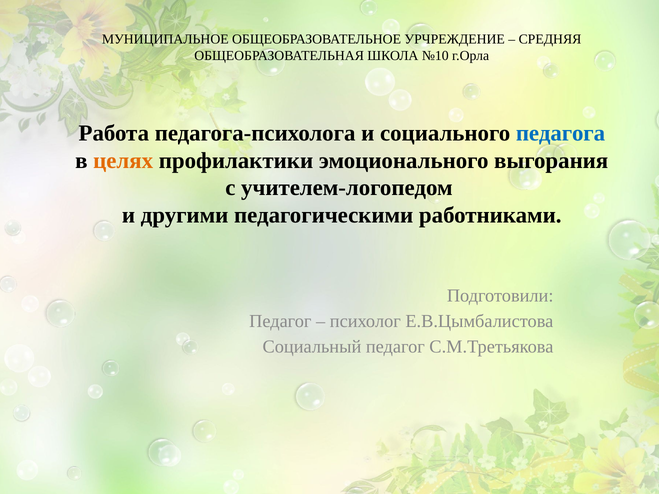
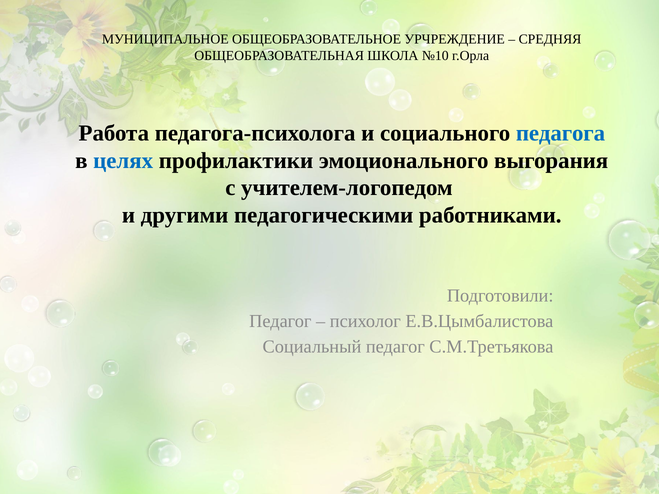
целях colour: orange -> blue
